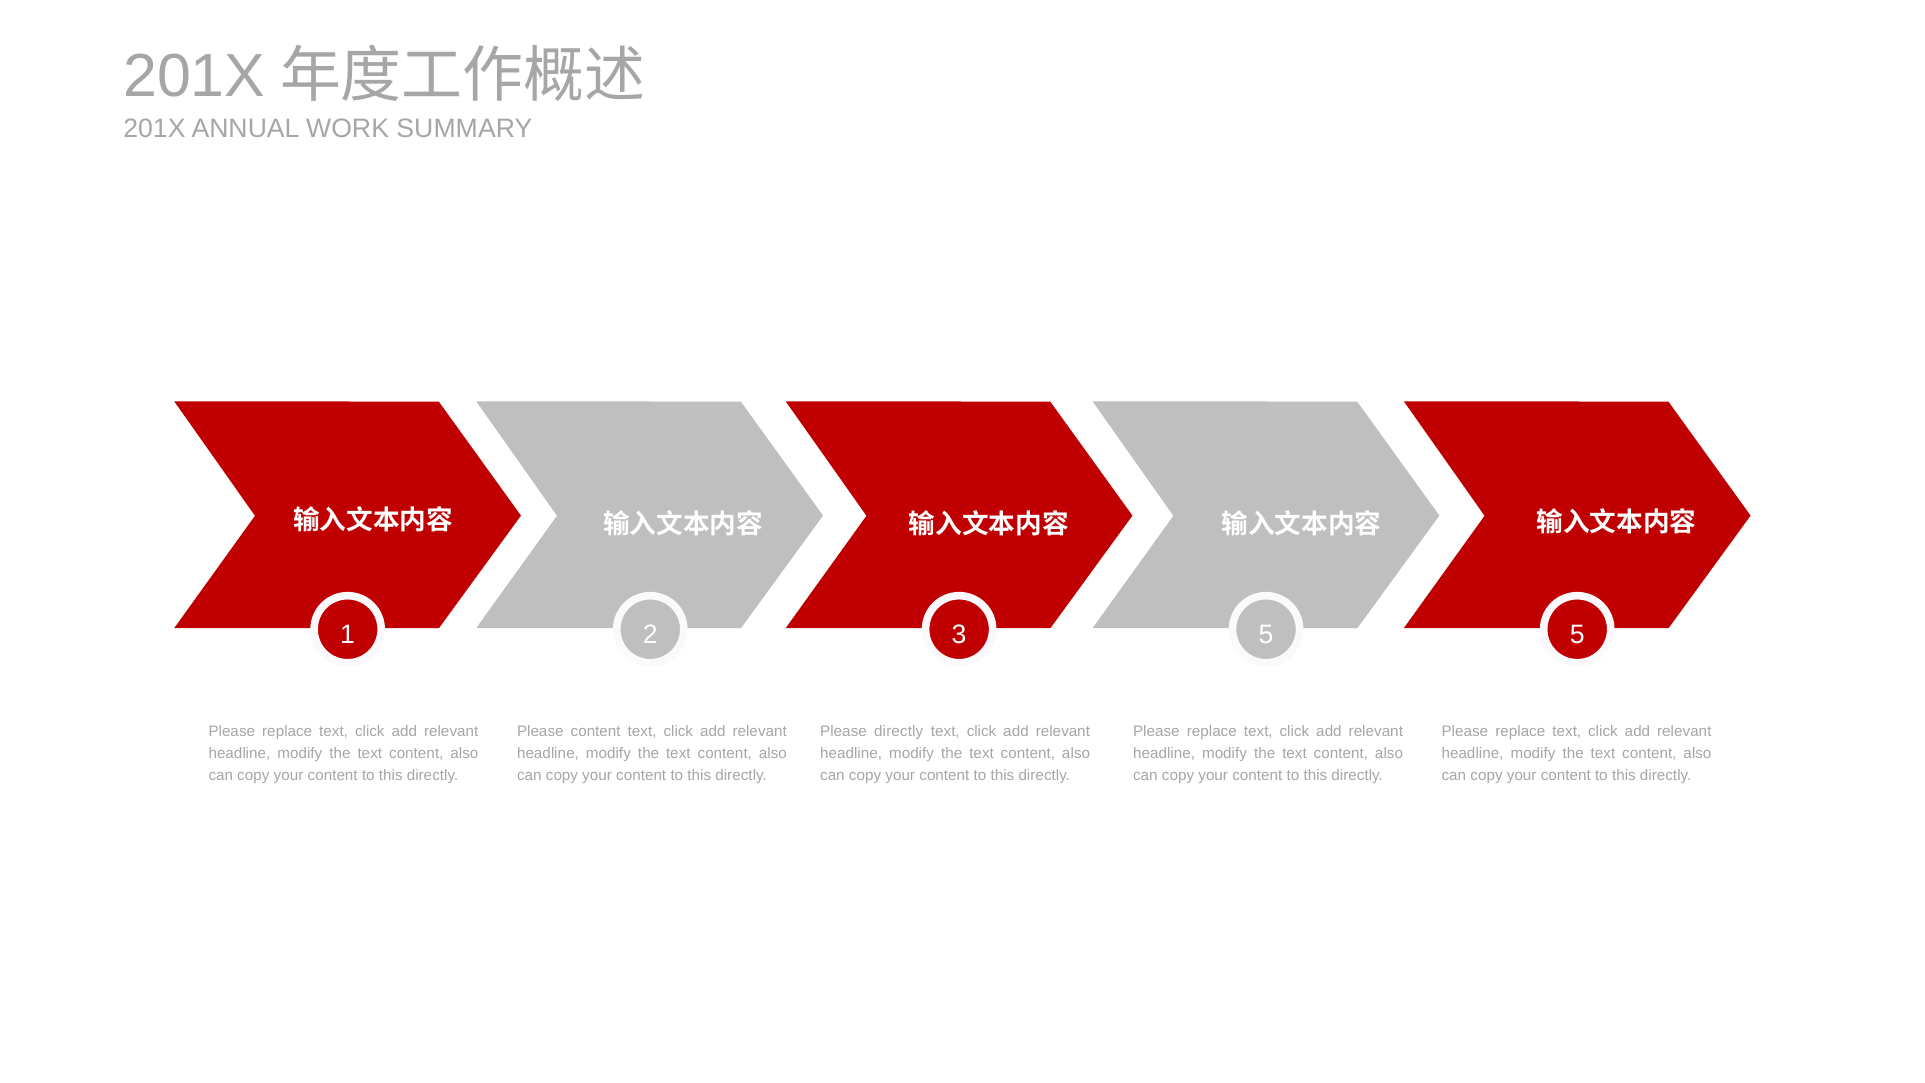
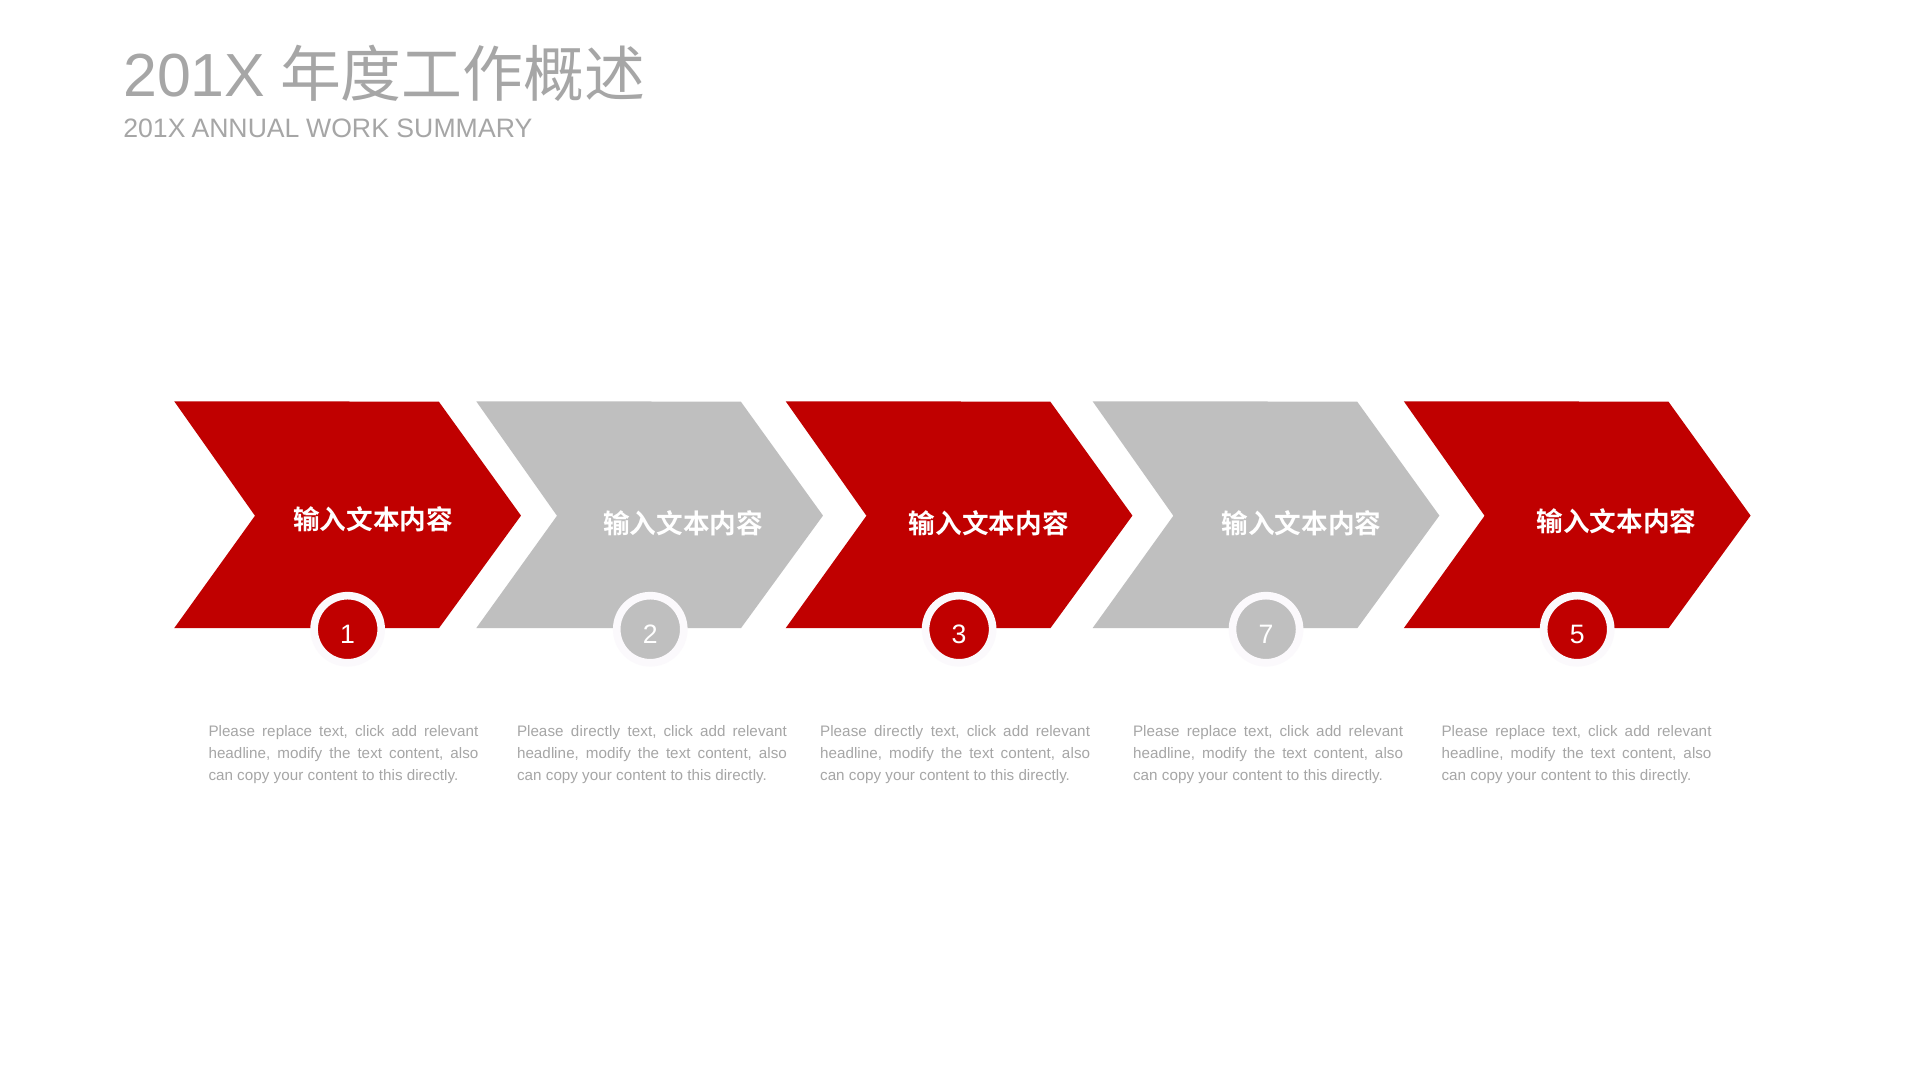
3 5: 5 -> 7
content at (596, 731): content -> directly
